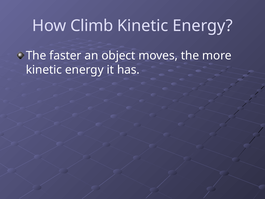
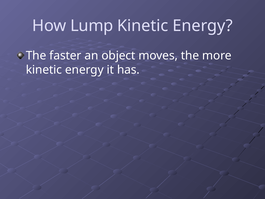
Climb: Climb -> Lump
